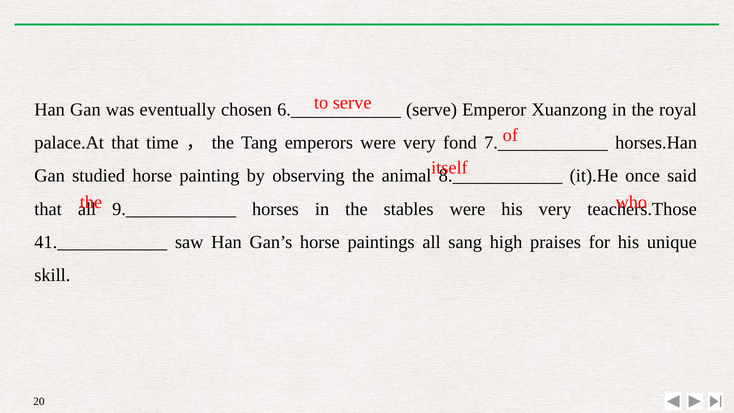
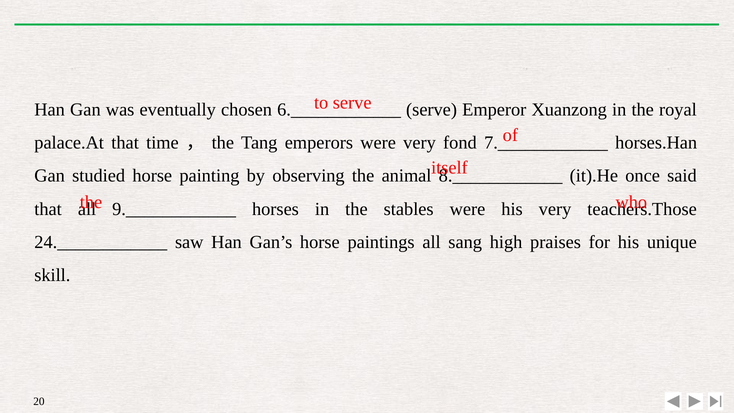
41.____________: 41.____________ -> 24.____________
